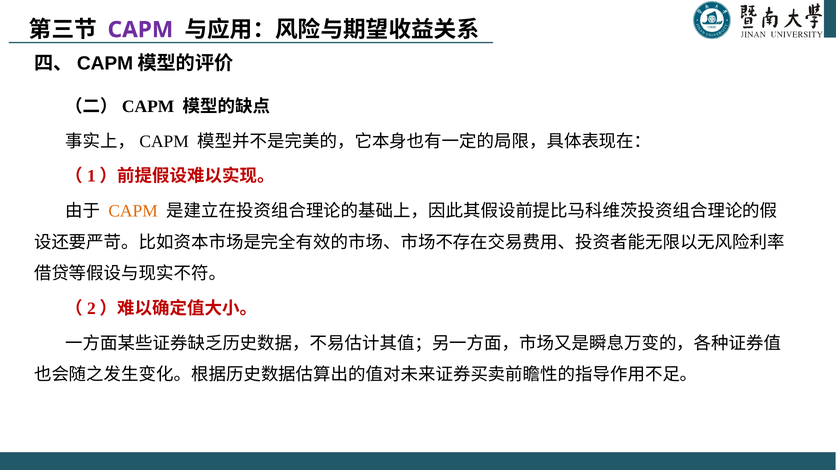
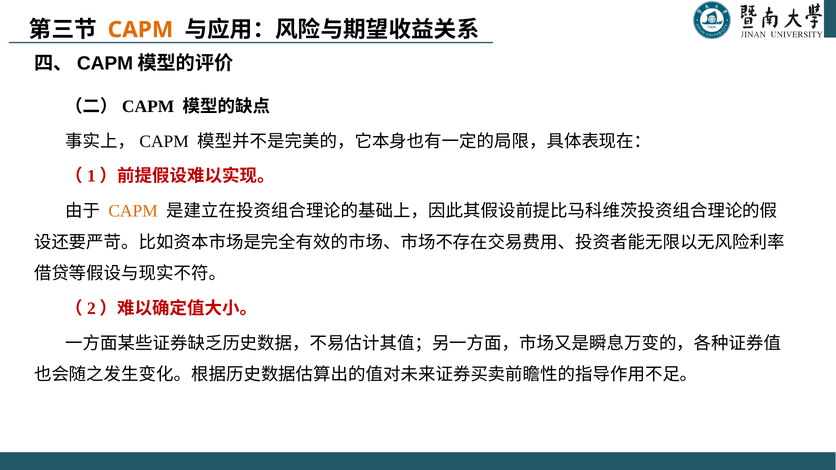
CAPM at (140, 30) colour: purple -> orange
